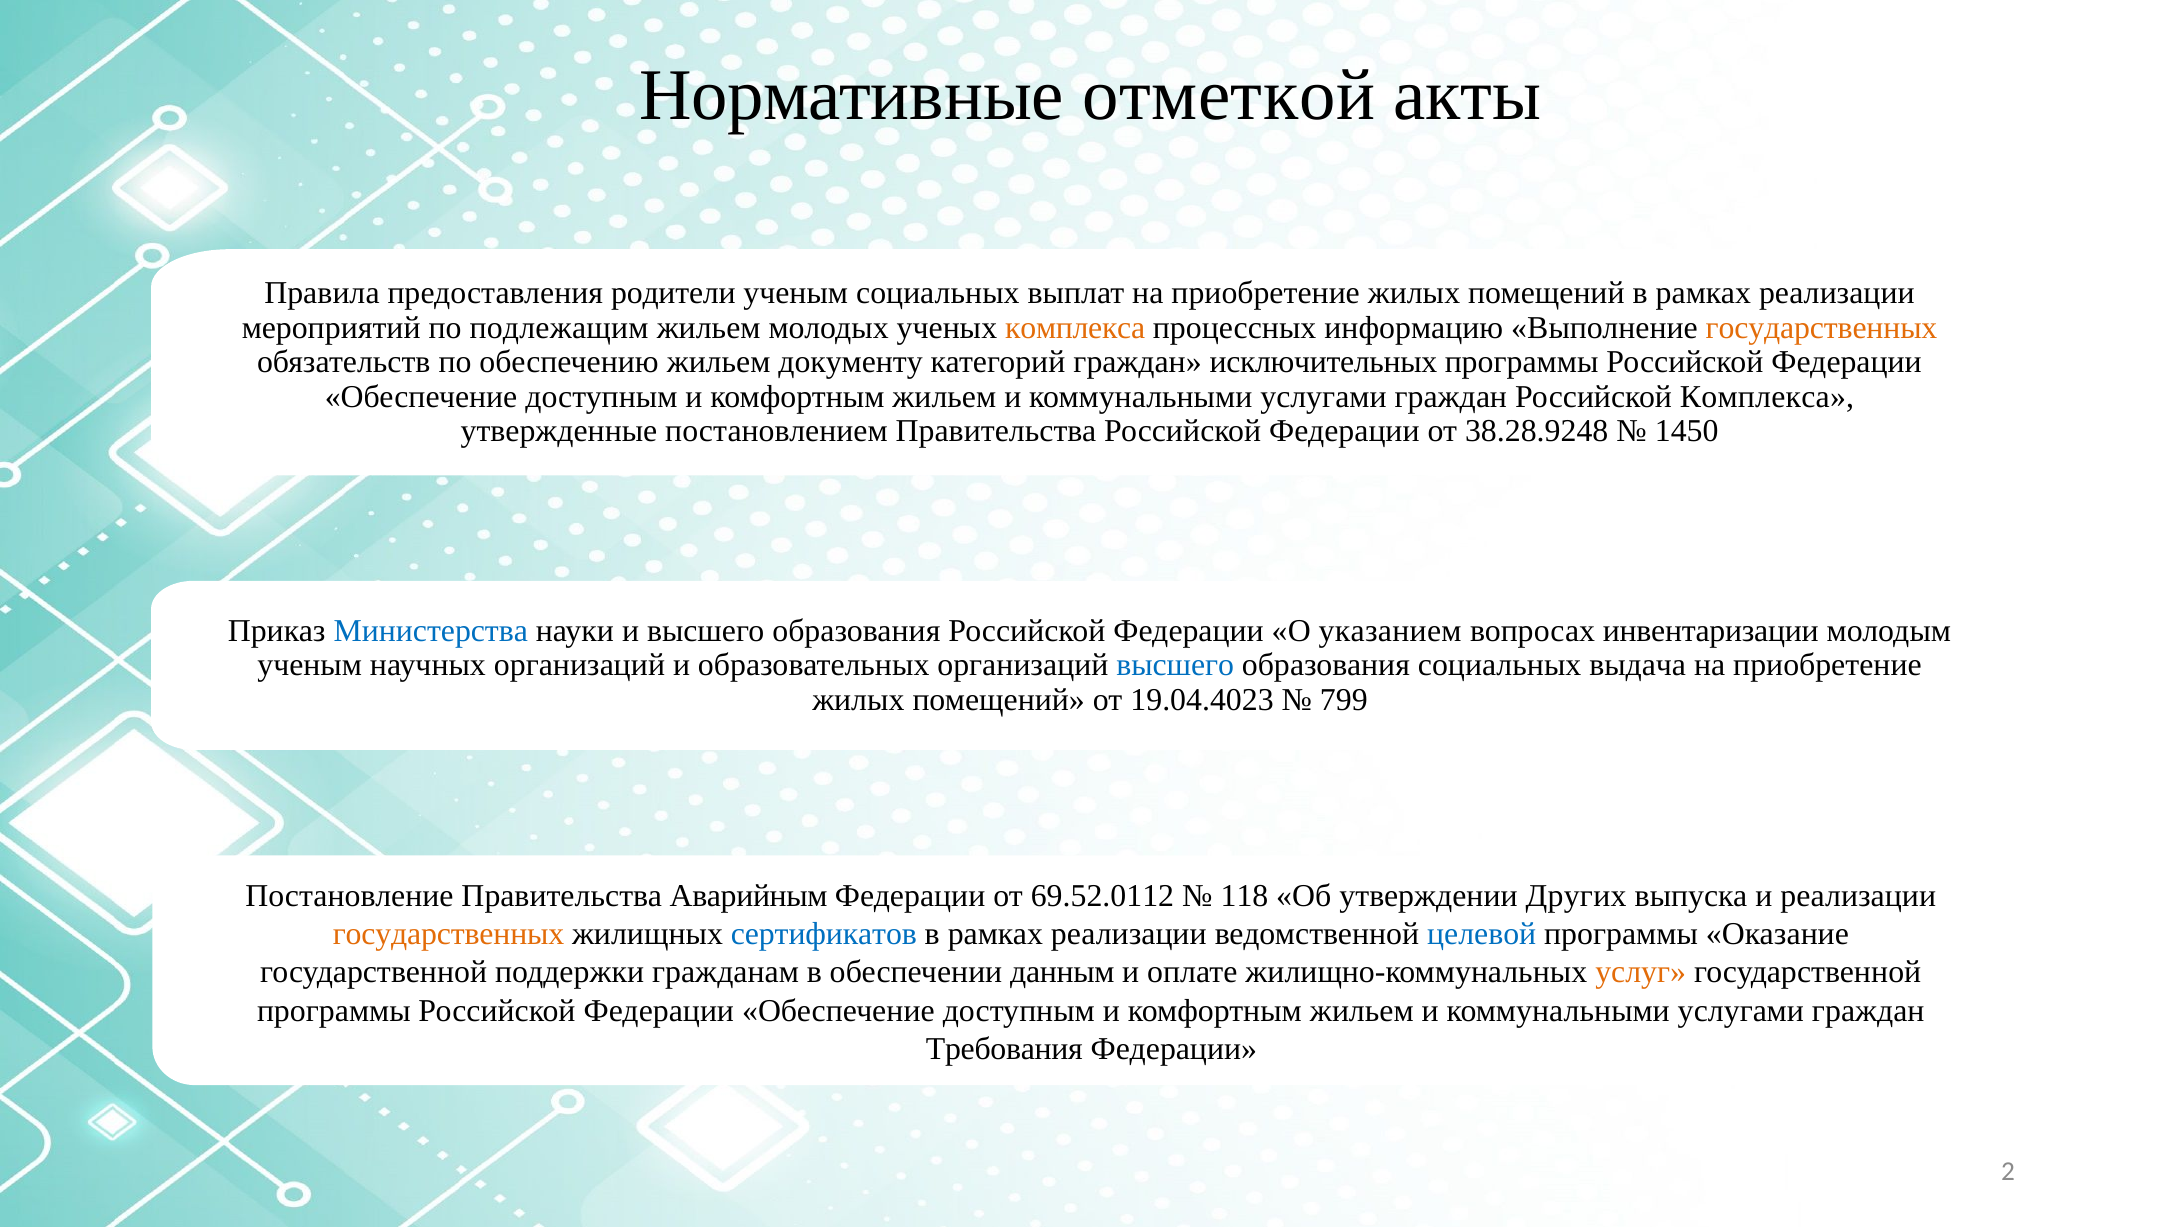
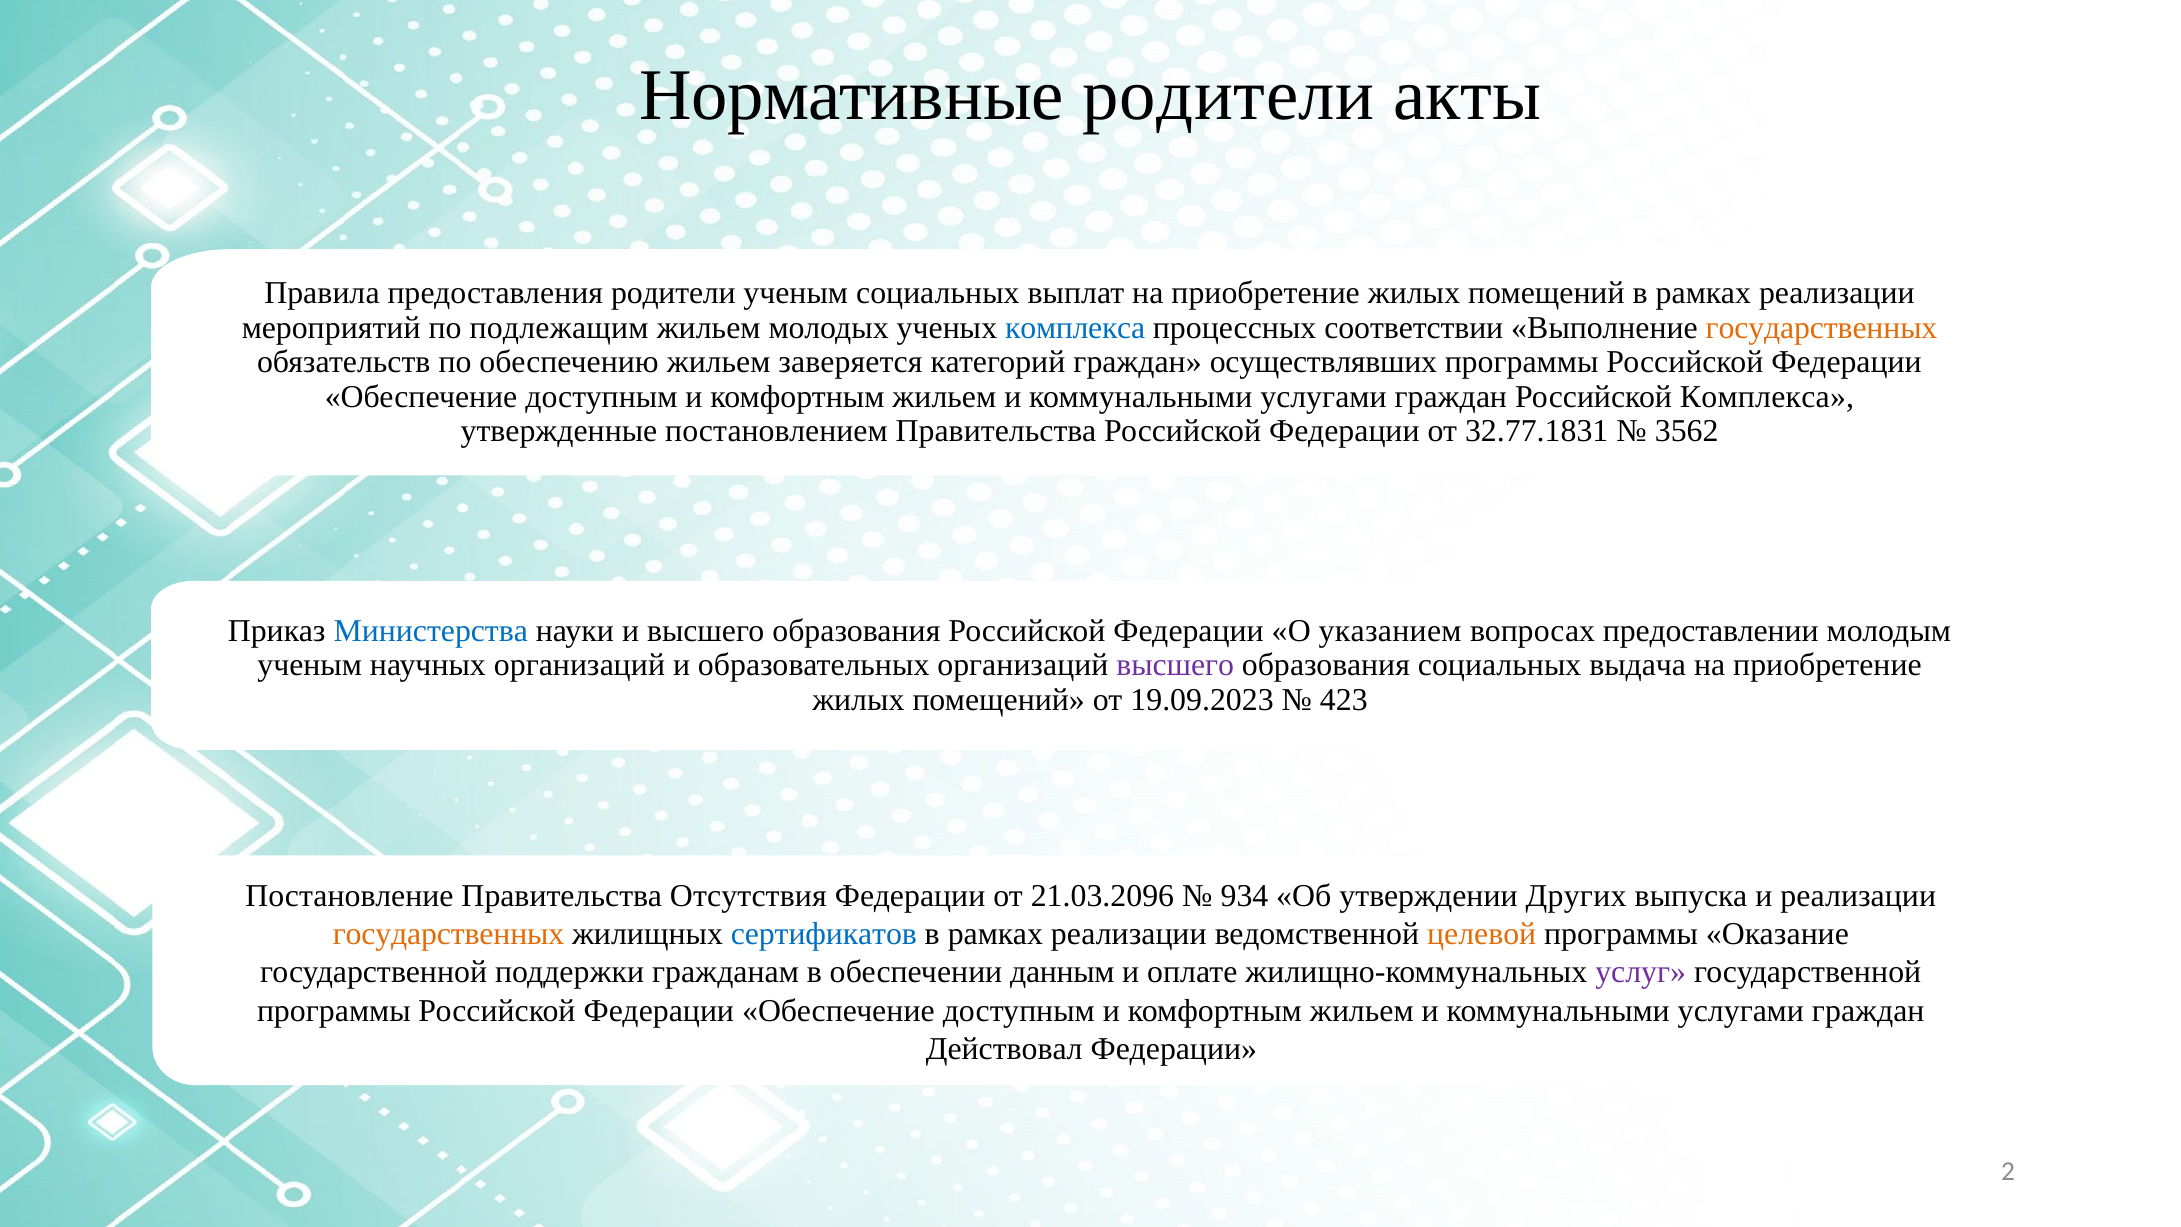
Нормативные отметкой: отметкой -> родители
комплекса at (1075, 328) colour: orange -> blue
информацию: информацию -> соответствии
документу: документу -> заверяется
исключительных: исключительных -> осуществлявших
38.28.9248: 38.28.9248 -> 32.77.1831
1450: 1450 -> 3562
инвентаризации: инвентаризации -> предоставлении
высшего at (1175, 665) colour: blue -> purple
19.04.4023: 19.04.4023 -> 19.09.2023
799: 799 -> 423
Аварийным: Аварийным -> Отсутствия
69.52.0112: 69.52.0112 -> 21.03.2096
118: 118 -> 934
целевой colour: blue -> orange
услуг colour: orange -> purple
Требования: Требования -> Действовал
